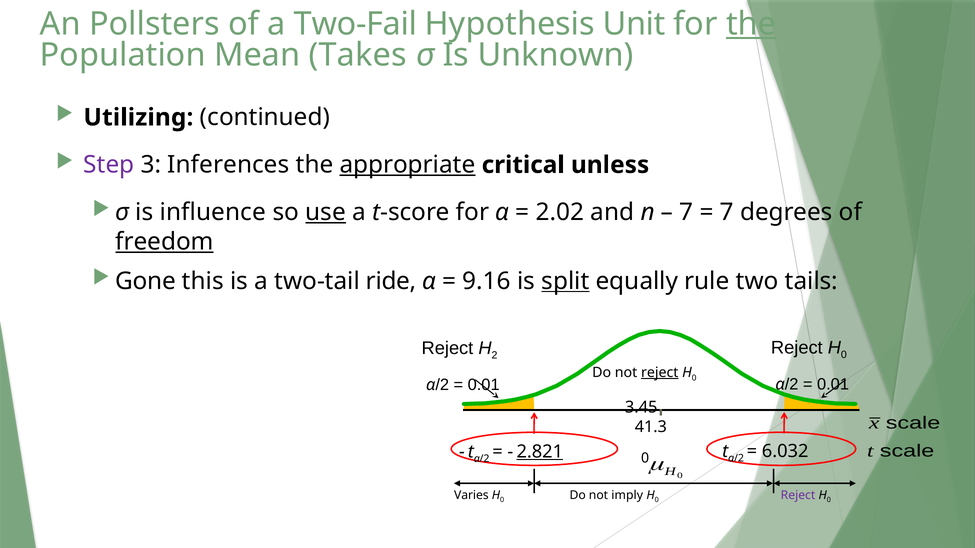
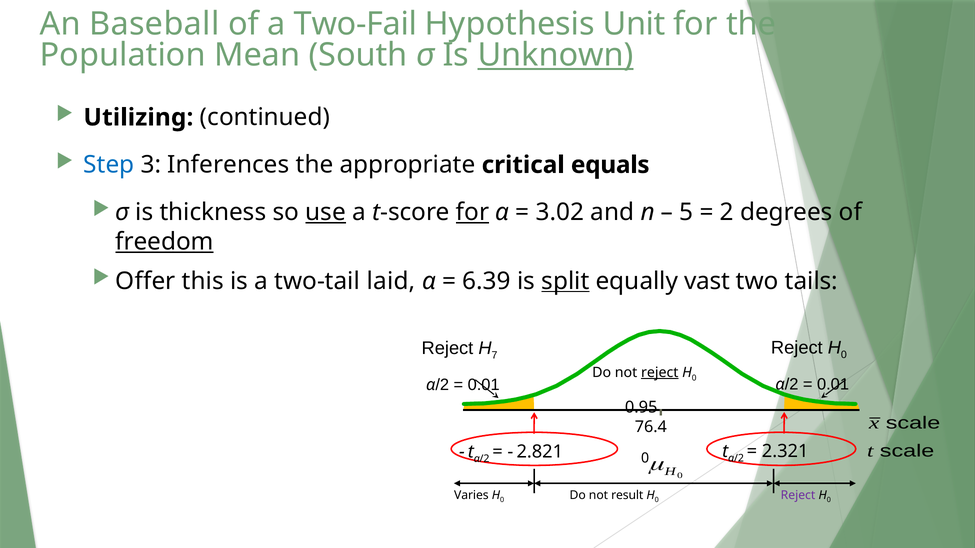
Pollsters: Pollsters -> Baseball
the at (751, 24) underline: present -> none
Takes: Takes -> South
Unknown underline: none -> present
Step colour: purple -> blue
appropriate underline: present -> none
unless: unless -> equals
influence: influence -> thickness
for at (472, 213) underline: none -> present
2.02: 2.02 -> 3.02
7 at (686, 213): 7 -> 5
7 at (727, 213): 7 -> 2
Gone: Gone -> Offer
ride: ride -> laid
9.16: 9.16 -> 6.39
rule: rule -> vast
2: 2 -> 7
3.45: 3.45 -> 0.95
41.3: 41.3 -> 76.4
2.821 underline: present -> none
6.032: 6.032 -> 2.321
imply: imply -> result
